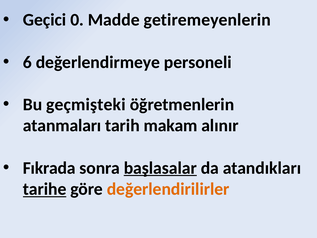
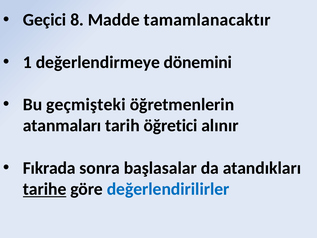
0: 0 -> 8
getiremeyenlerin: getiremeyenlerin -> tamamlanacaktır
6: 6 -> 1
personeli: personeli -> dönemini
makam: makam -> öğretici
başlasalar underline: present -> none
değerlendirilirler colour: orange -> blue
